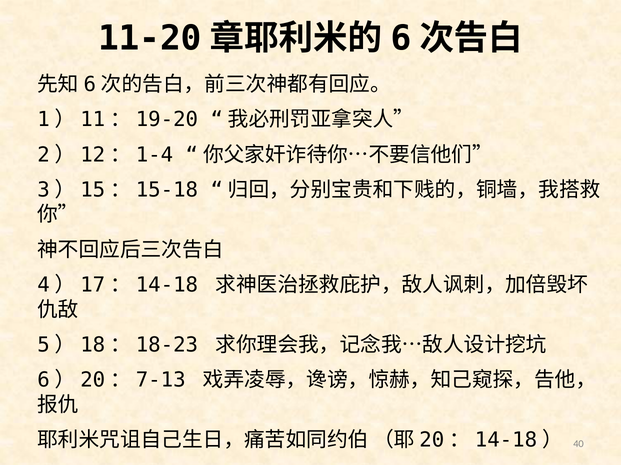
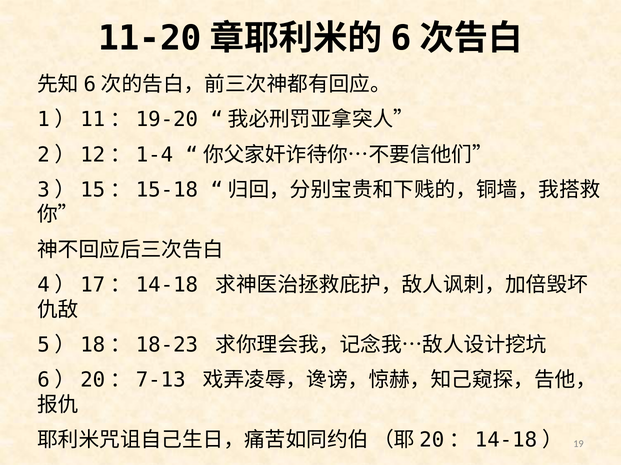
40: 40 -> 19
